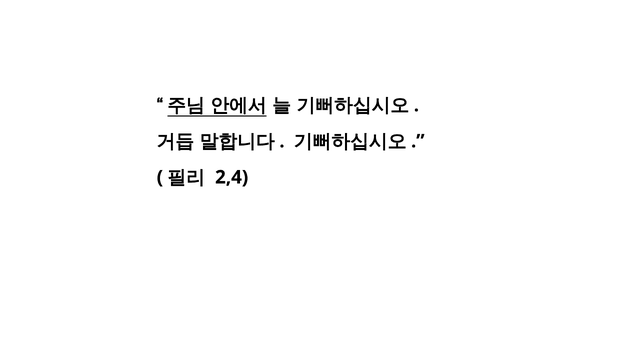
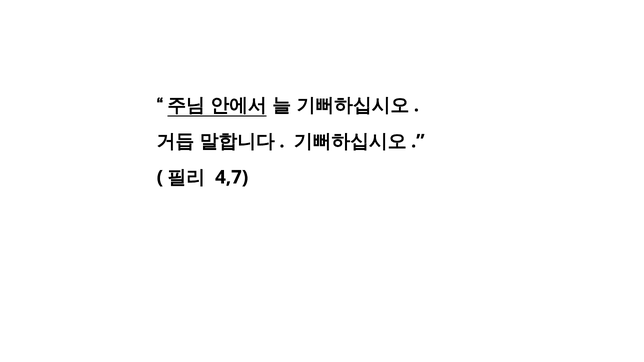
2,4: 2,4 -> 4,7
